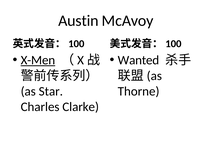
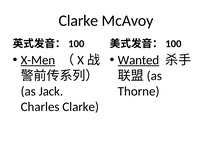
Austin at (78, 21): Austin -> Clarke
Wanted underline: none -> present
Star: Star -> Jack
